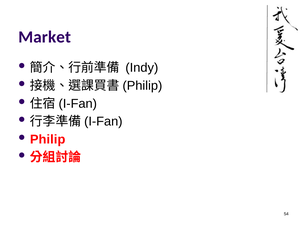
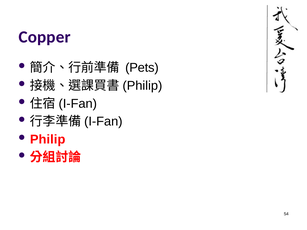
Market: Market -> Copper
Indy: Indy -> Pets
